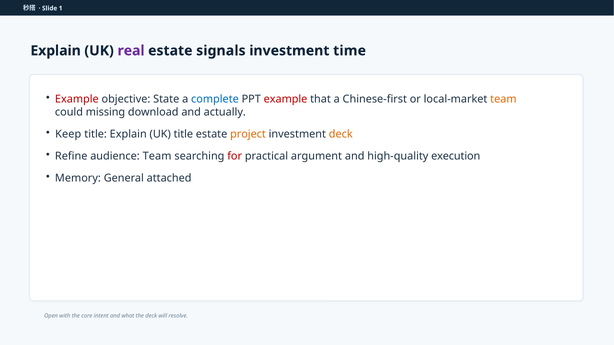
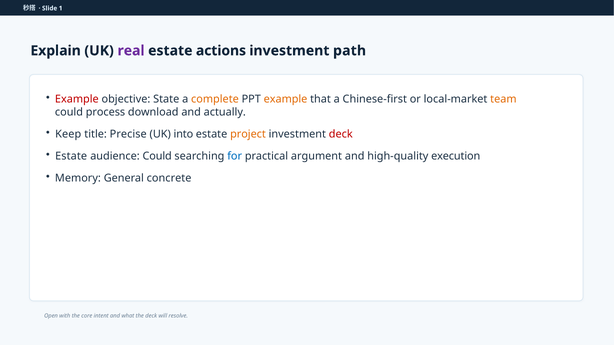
signals: signals -> actions
time: time -> path
complete colour: blue -> orange
example at (286, 99) colour: red -> orange
missing: missing -> process
title Explain: Explain -> Precise
UK title: title -> into
deck at (341, 134) colour: orange -> red
Refine at (71, 156): Refine -> Estate
audience Team: Team -> Could
for colour: red -> blue
attached: attached -> concrete
